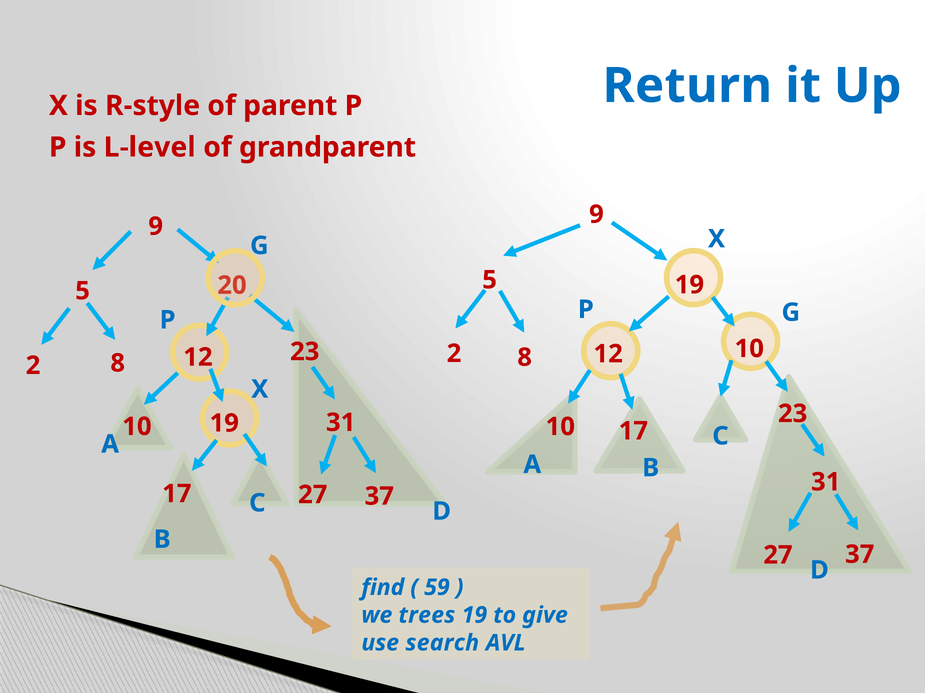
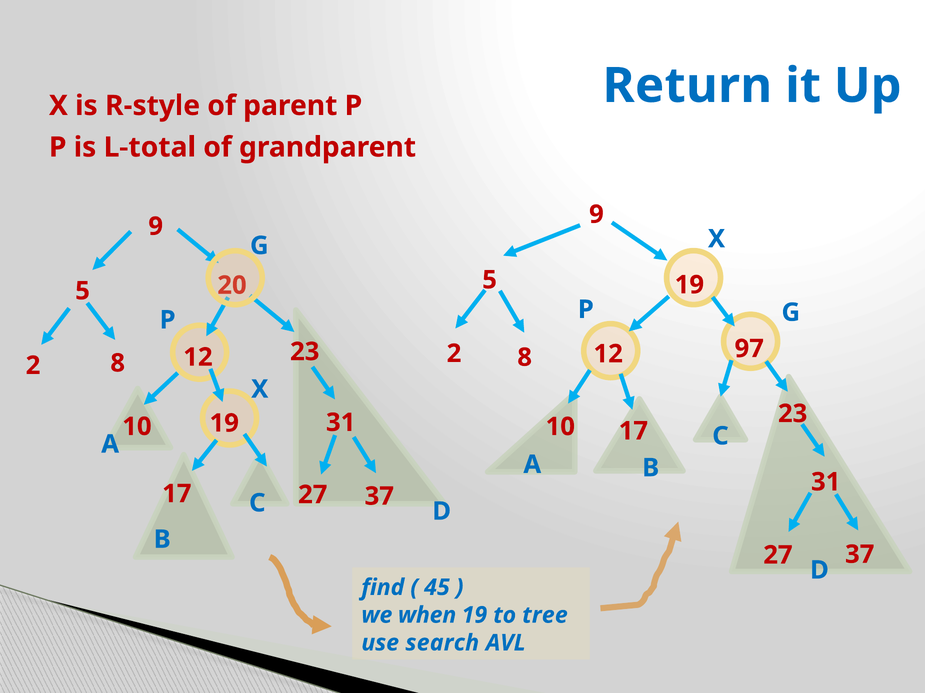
L-level: L-level -> L-total
12 10: 10 -> 97
59: 59 -> 45
trees: trees -> when
give: give -> tree
